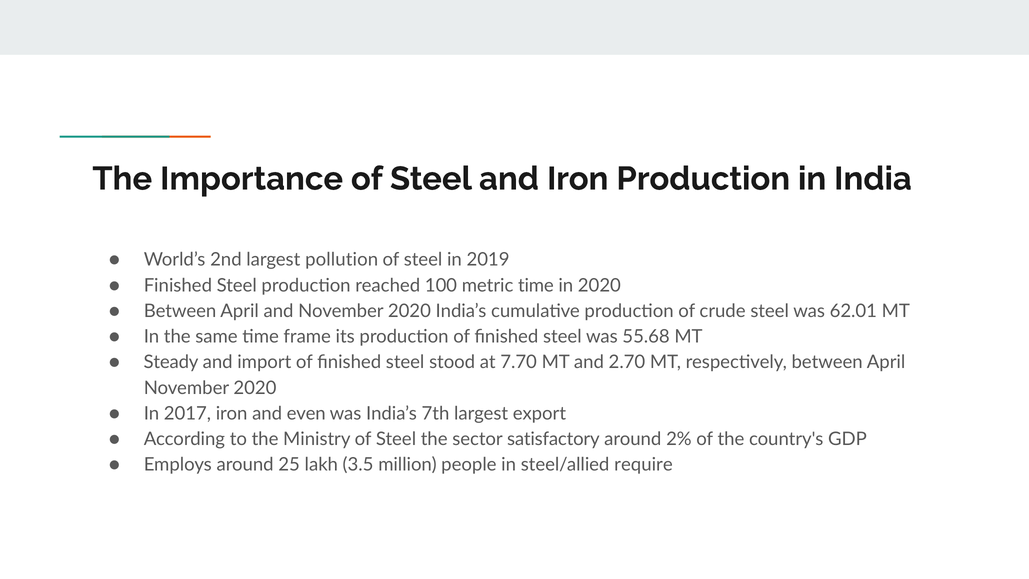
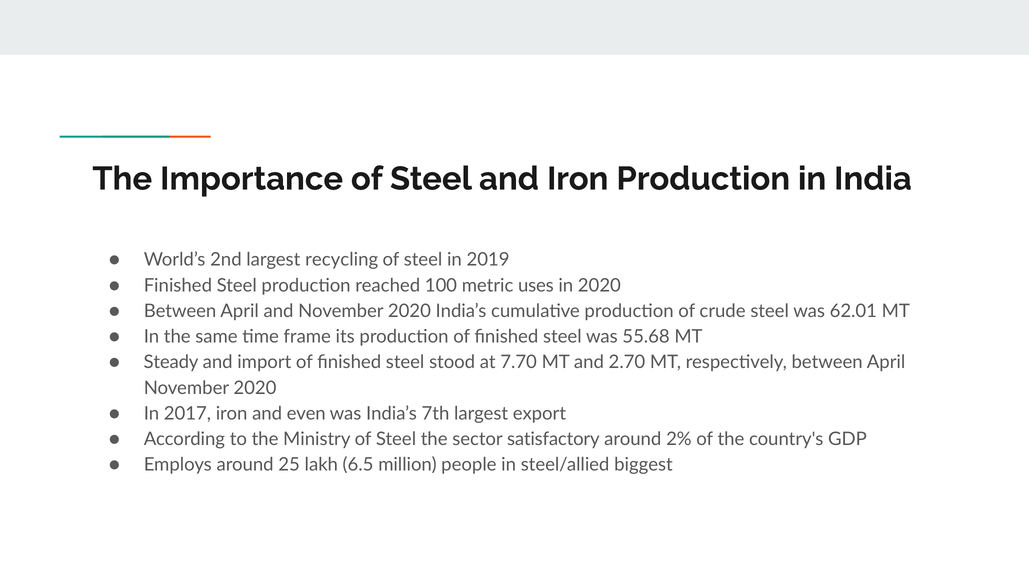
pollution: pollution -> recycling
metric time: time -> uses
3.5: 3.5 -> 6.5
require: require -> biggest
